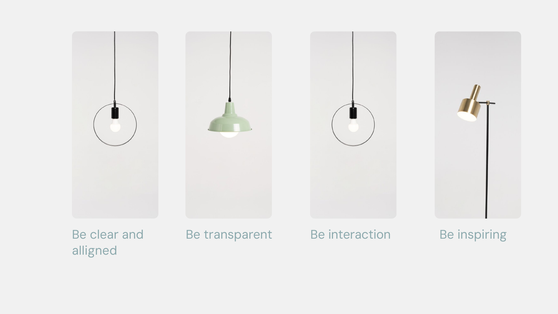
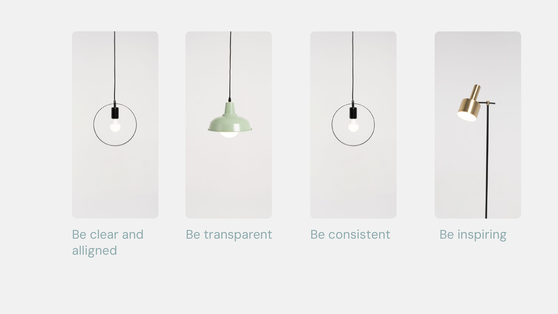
interaction: interaction -> consistent
